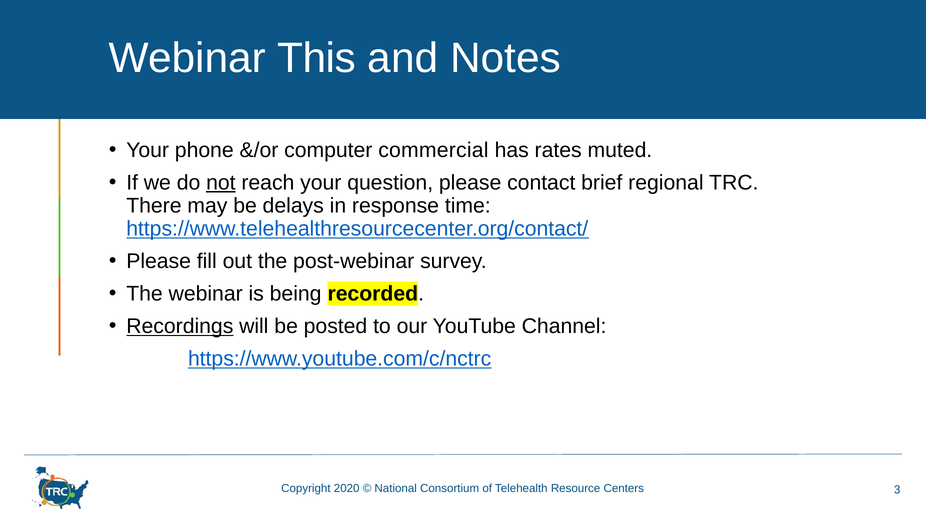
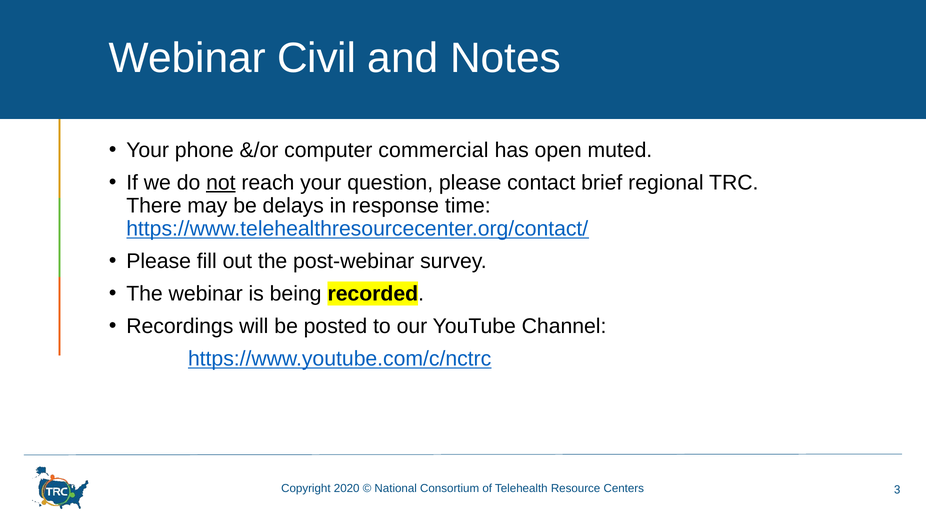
This: This -> Civil
rates: rates -> open
Recordings underline: present -> none
